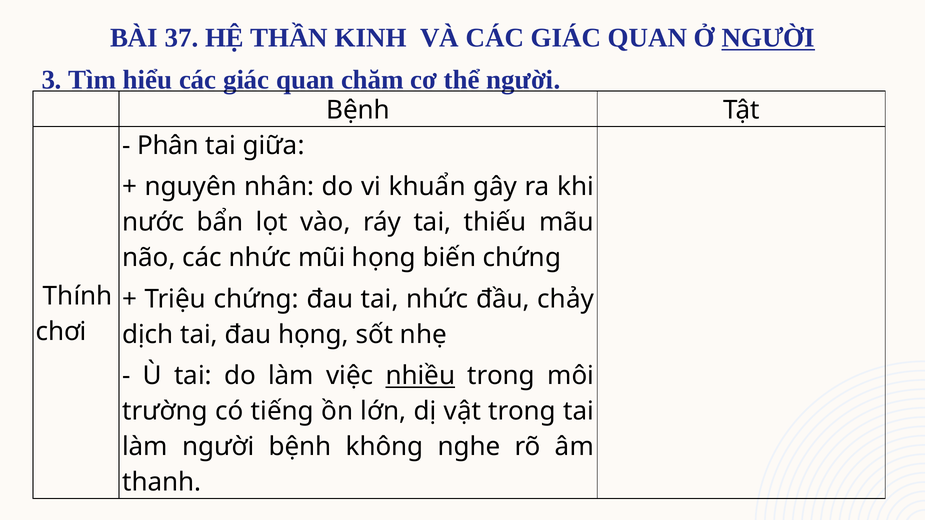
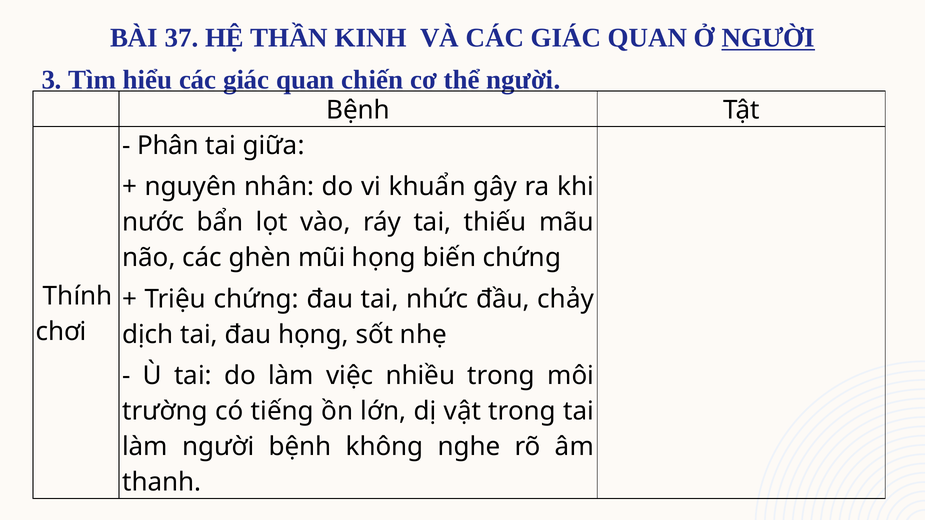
chăm: chăm -> chiến
các nhức: nhức -> ghèn
nhiều underline: present -> none
